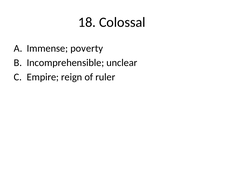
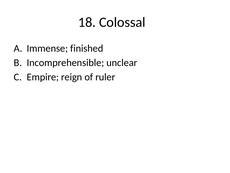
poverty: poverty -> finished
